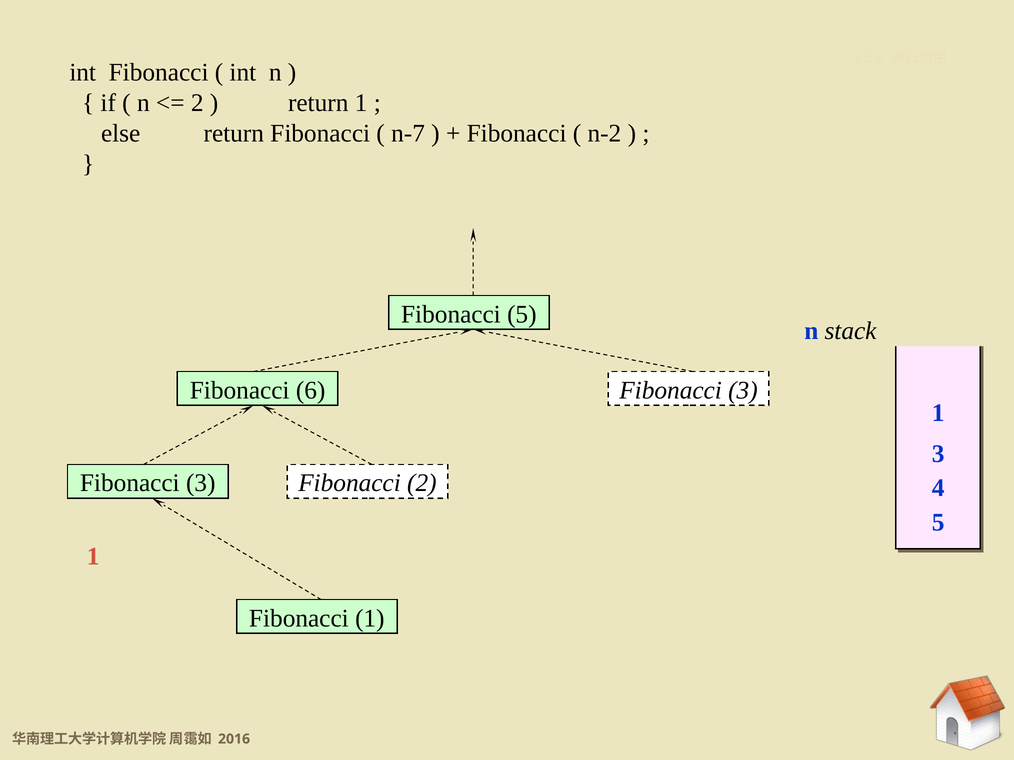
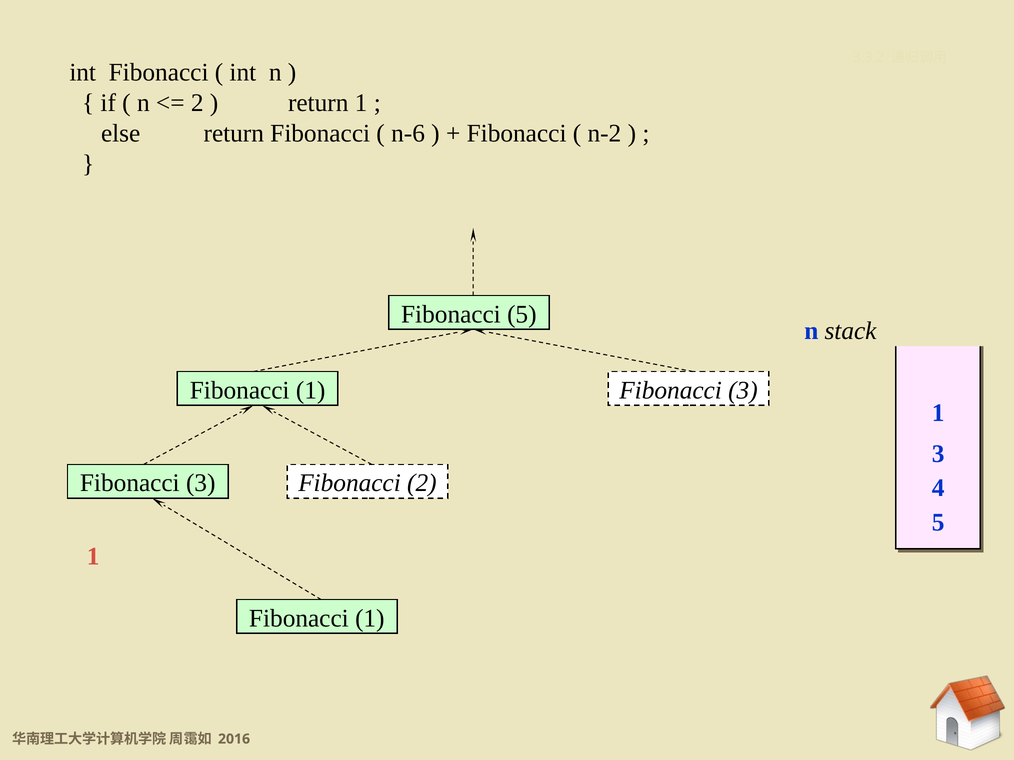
n-7: n-7 -> n-6
6 at (311, 390): 6 -> 1
